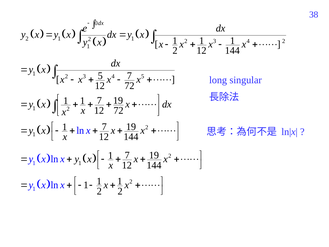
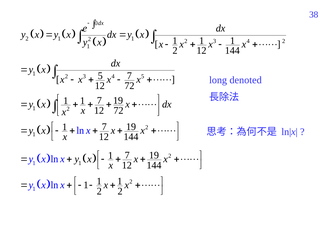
singular: singular -> denoted
